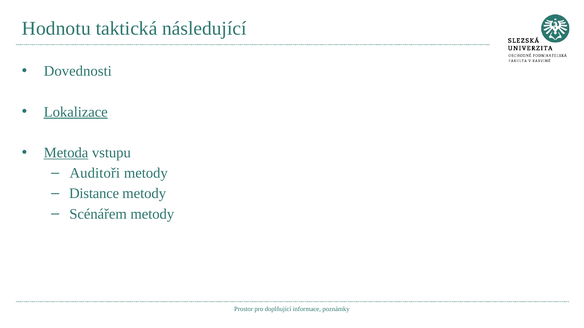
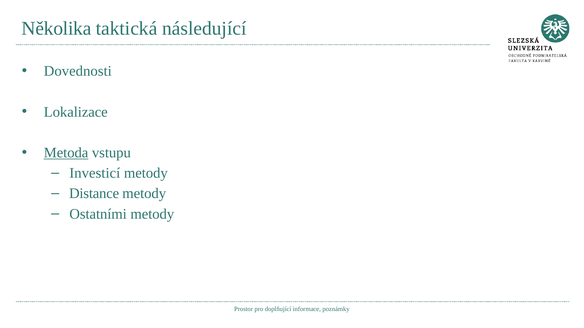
Hodnotu: Hodnotu -> Několika
Lokalizace underline: present -> none
Auditoři: Auditoři -> Investicí
Scénářem: Scénářem -> Ostatními
